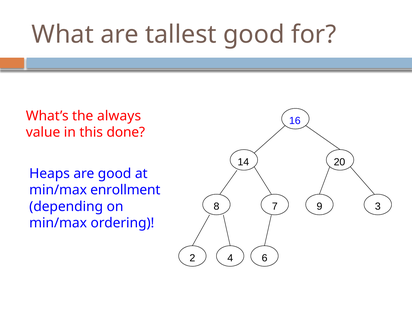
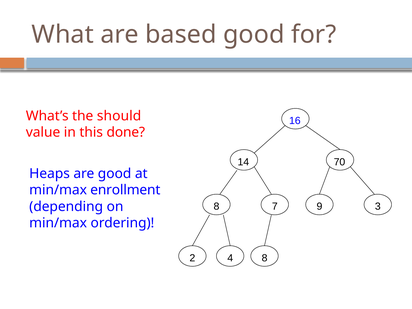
tallest: tallest -> based
always: always -> should
20: 20 -> 70
4 6: 6 -> 8
